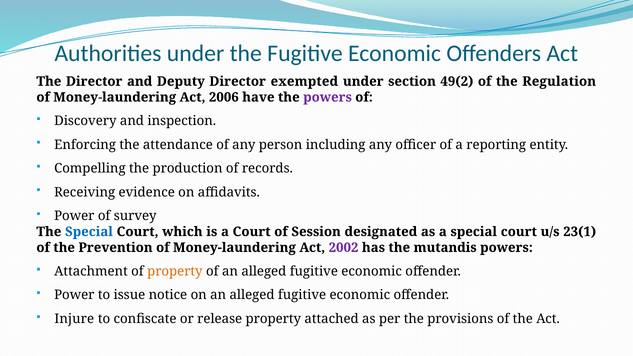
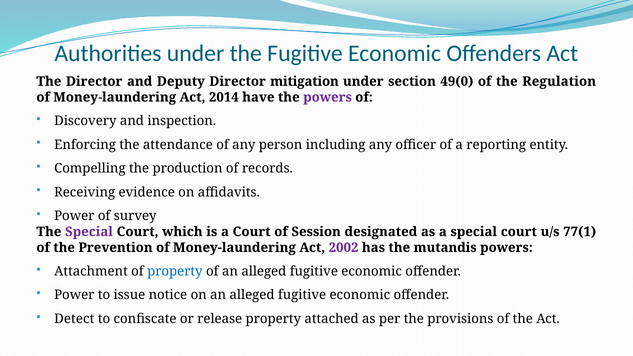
exempted: exempted -> mitigation
49(2: 49(2 -> 49(0
2006: 2006 -> 2014
Special at (89, 232) colour: blue -> purple
23(1: 23(1 -> 77(1
property at (175, 271) colour: orange -> blue
Injure: Injure -> Detect
